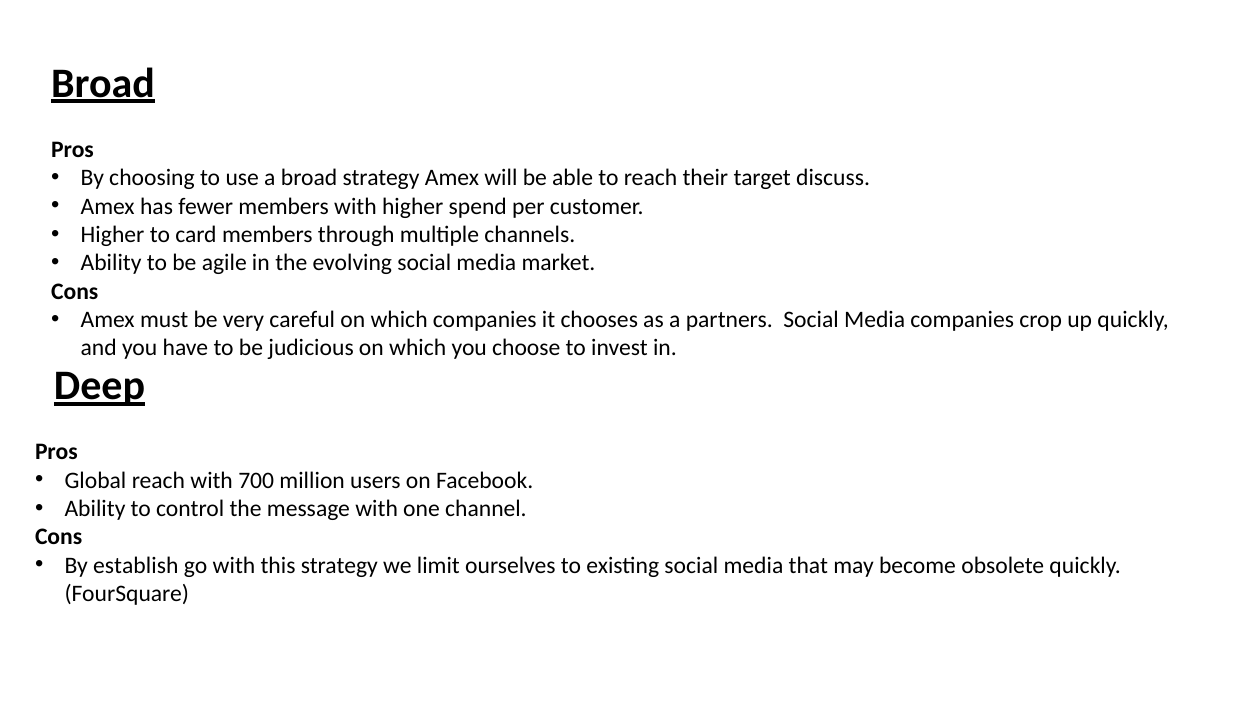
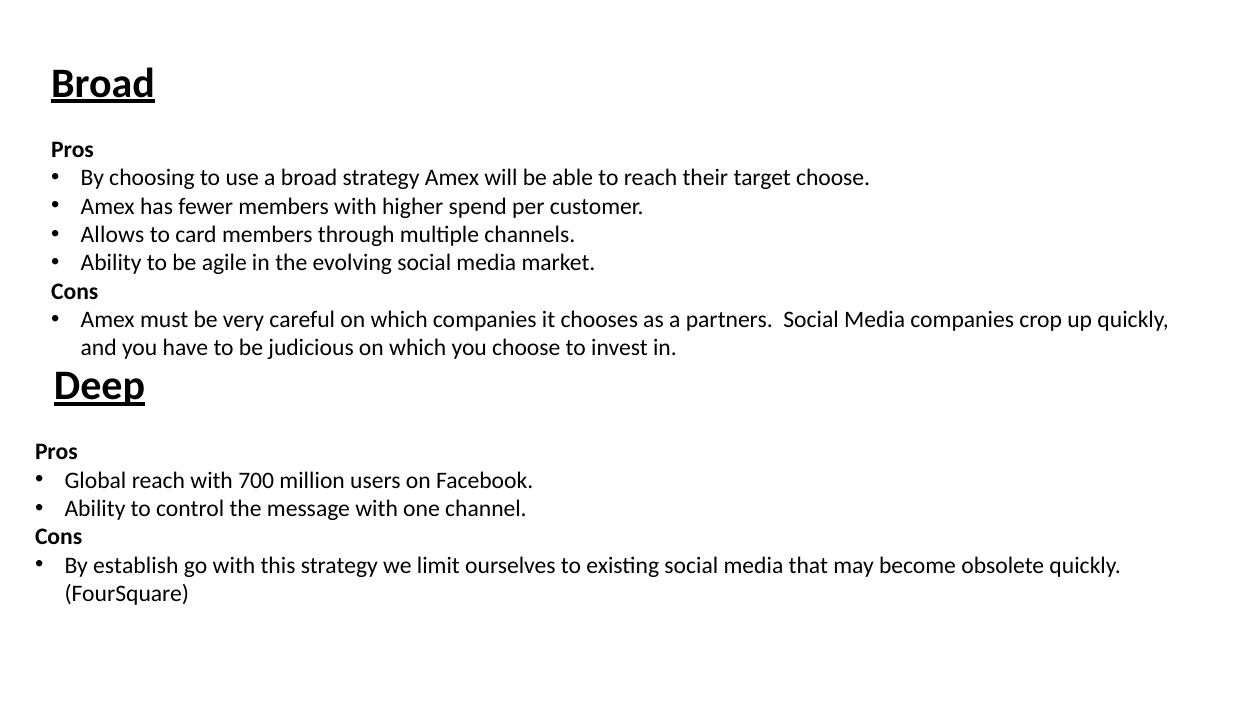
target discuss: discuss -> choose
Higher at (113, 235): Higher -> Allows
